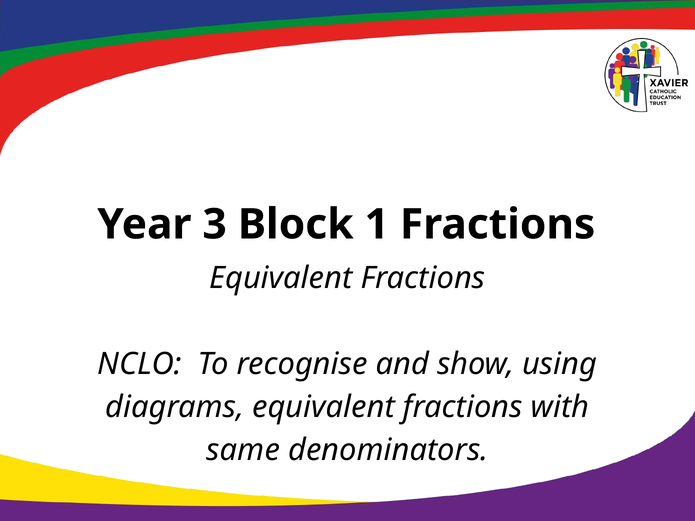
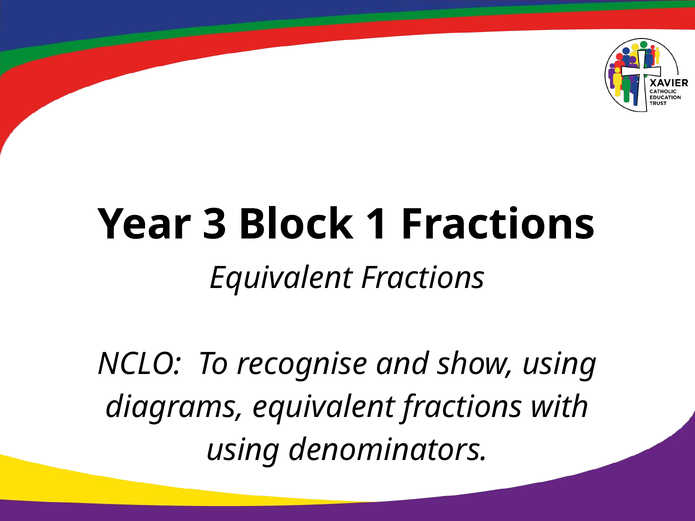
same at (243, 450): same -> using
